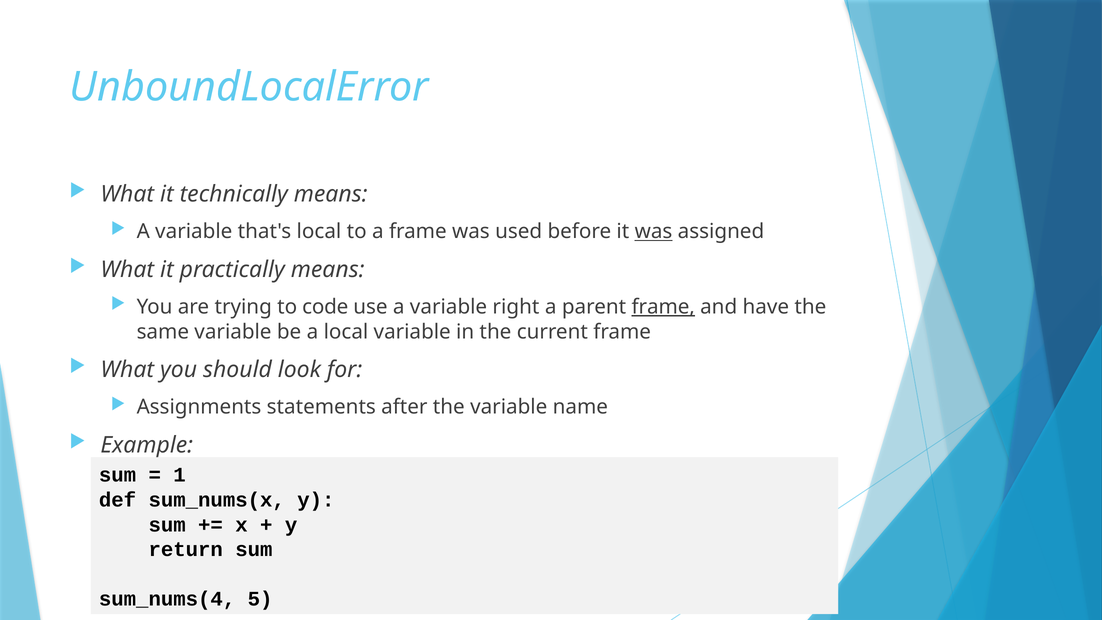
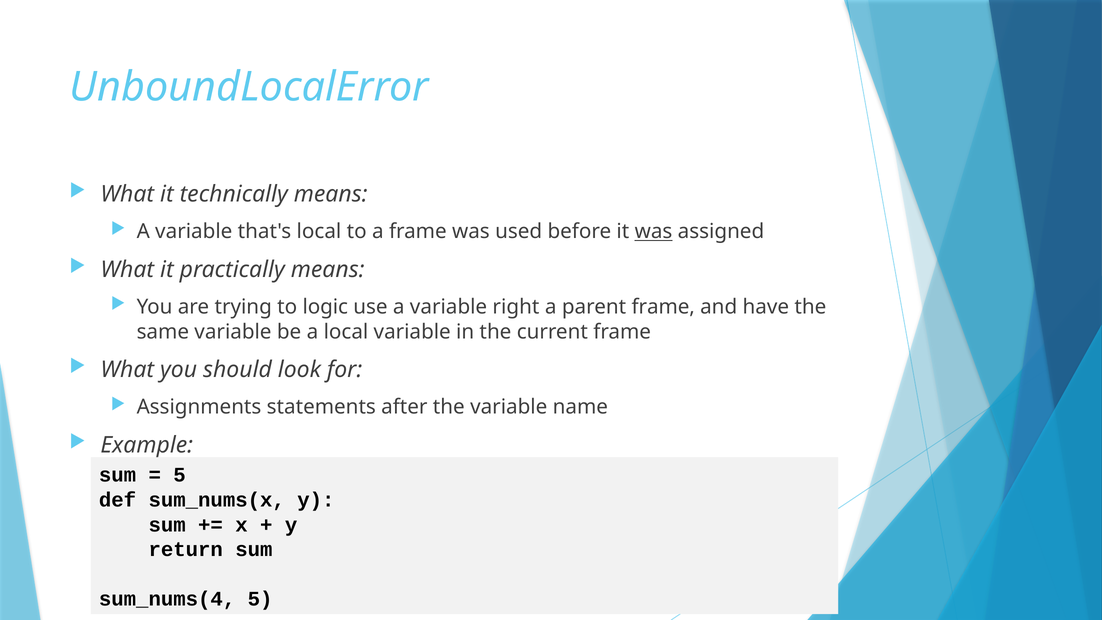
code: code -> logic
frame at (663, 307) underline: present -> none
1 at (180, 475): 1 -> 5
